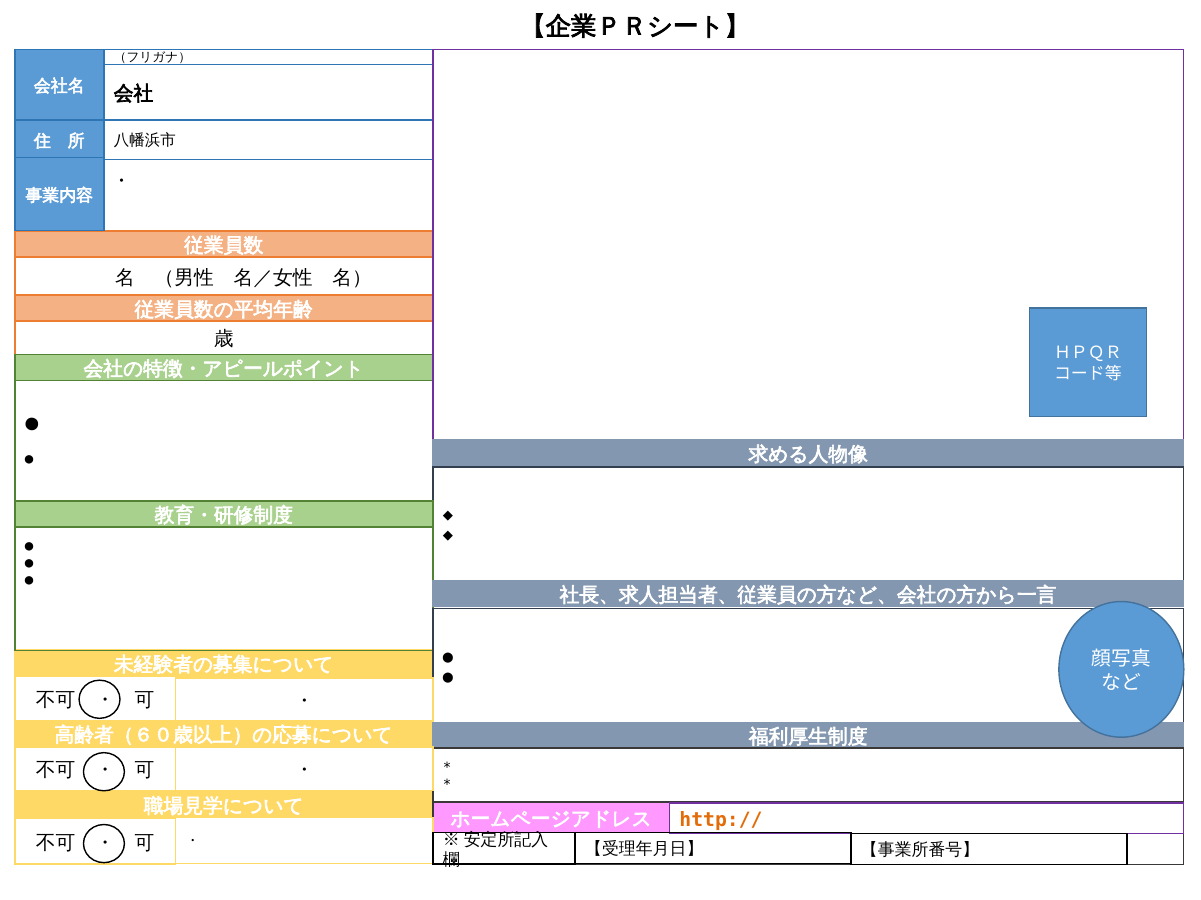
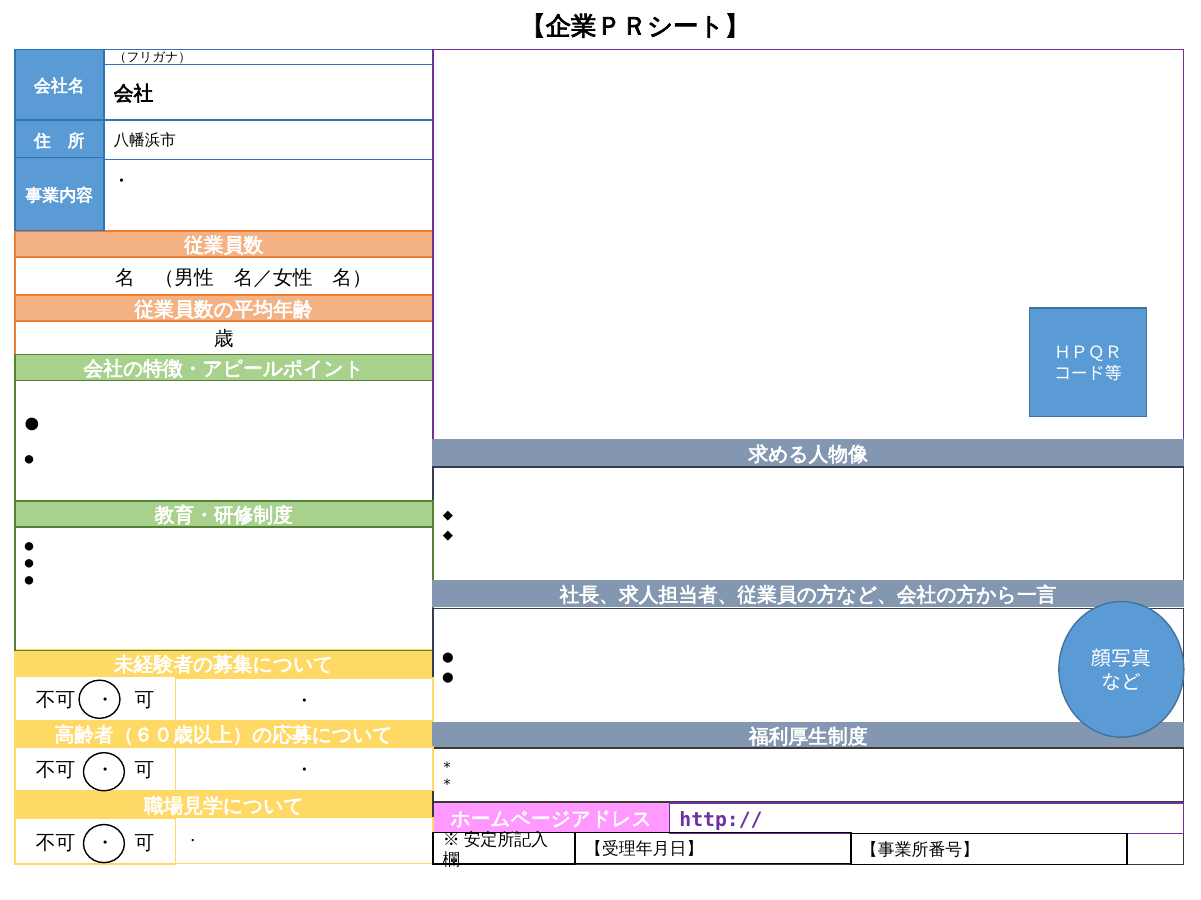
http:// colour: orange -> purple
